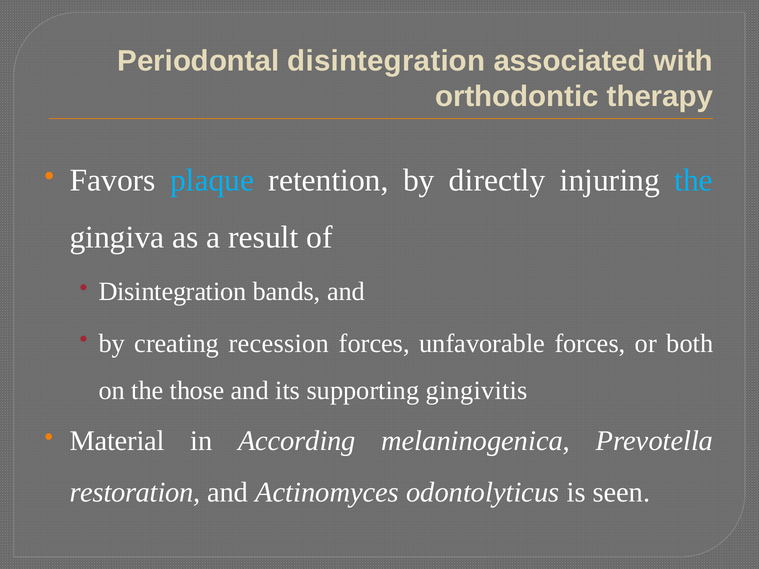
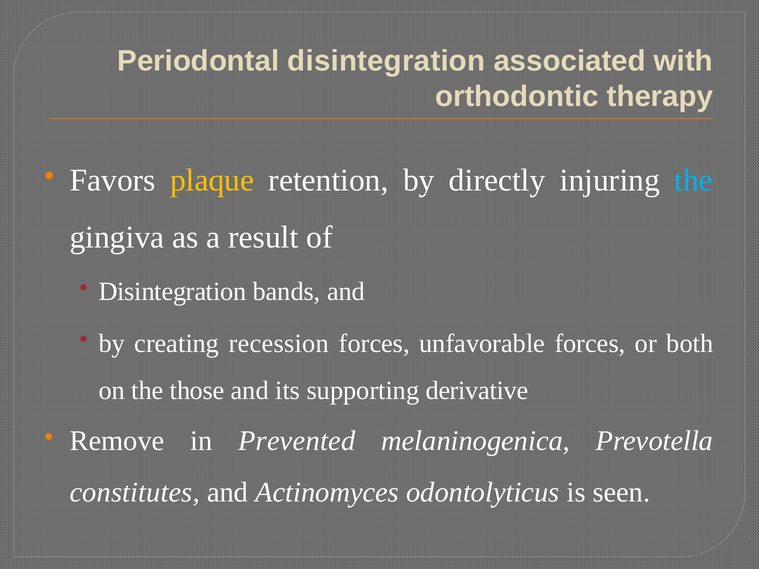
plaque colour: light blue -> yellow
gingivitis: gingivitis -> derivative
Material: Material -> Remove
According: According -> Prevented
restoration: restoration -> constitutes
